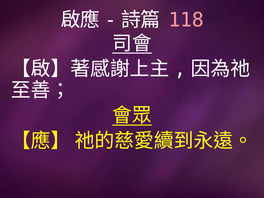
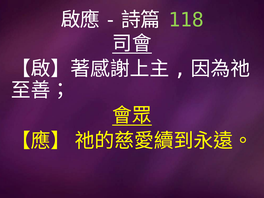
118 colour: pink -> light green
